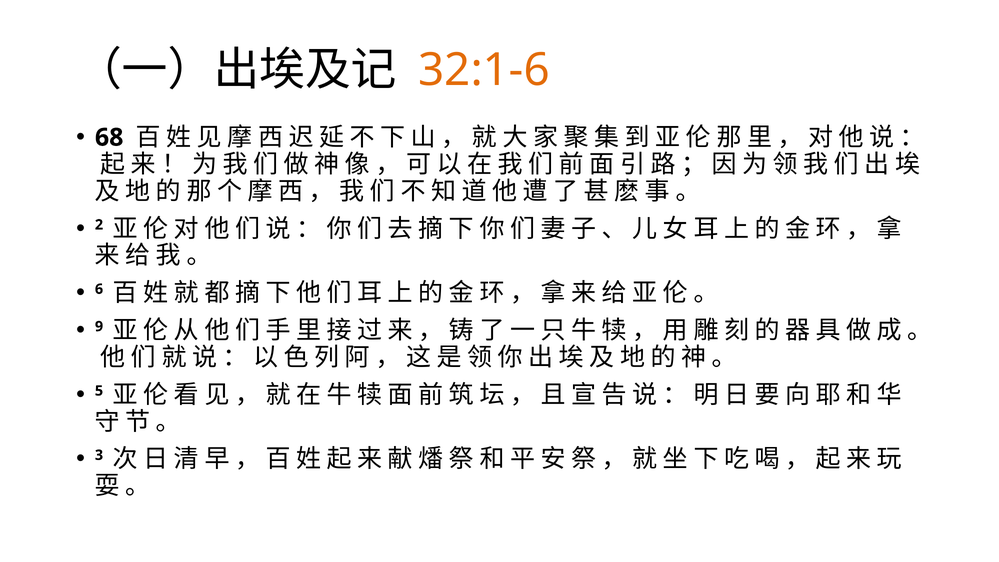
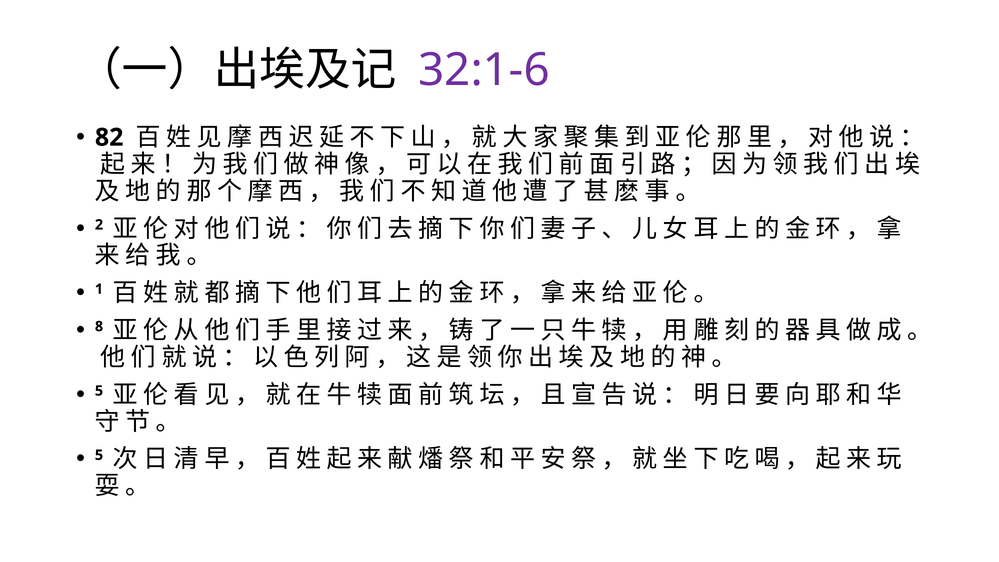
32:1-6 colour: orange -> purple
68: 68 -> 82
6: 6 -> 1
9: 9 -> 8
3 at (99, 455): 3 -> 5
